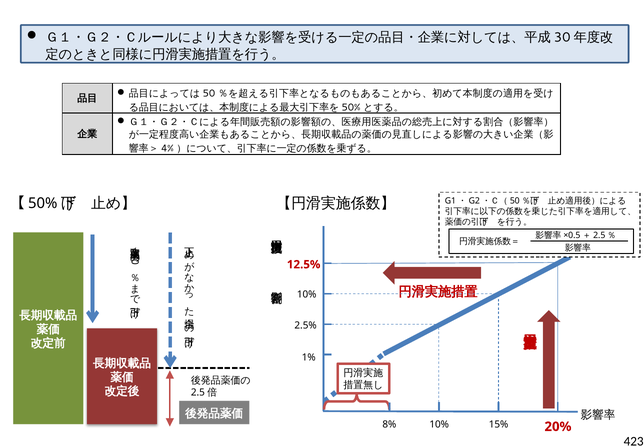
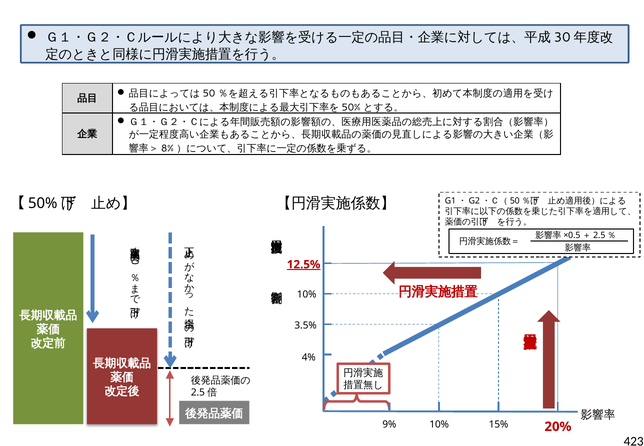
4%: 4% -> 8%
12.5% underline: none -> present
2.5%: 2.5% -> 3.5%
1%: 1% -> 4%
8%: 8% -> 9%
